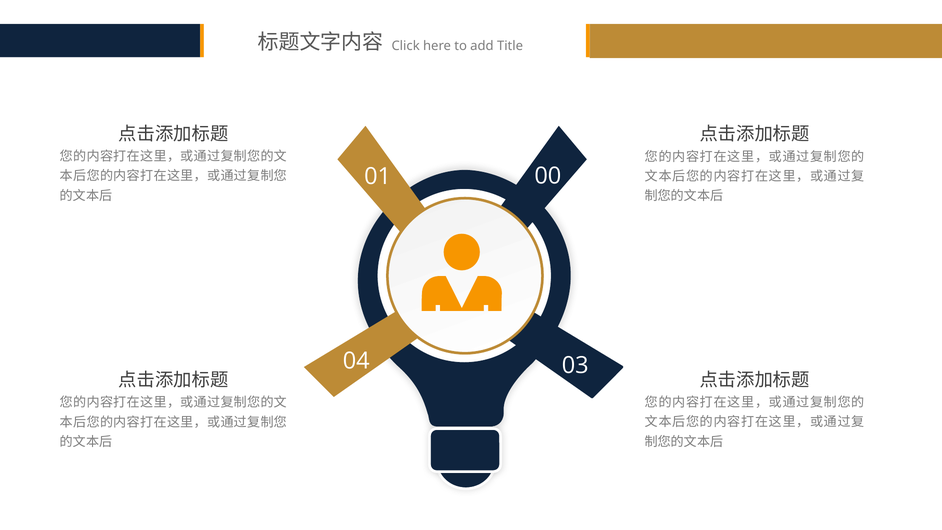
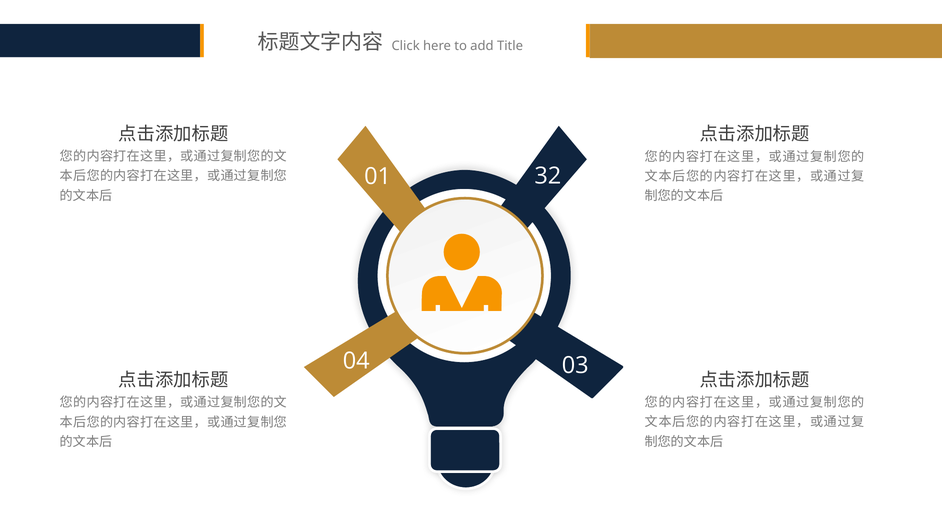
00: 00 -> 32
